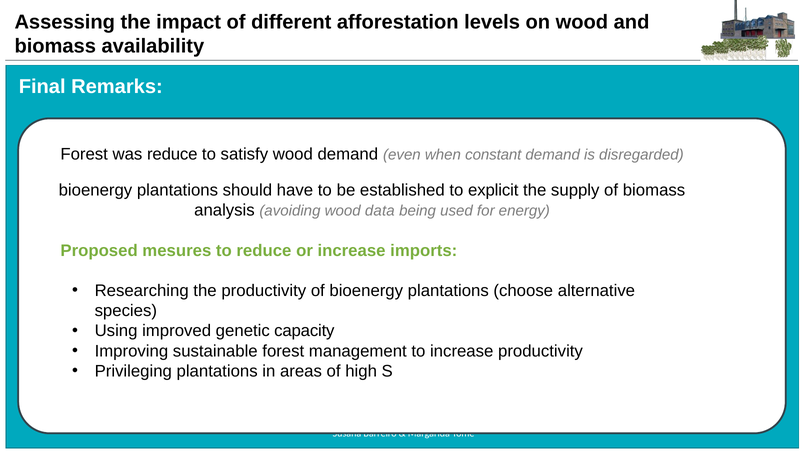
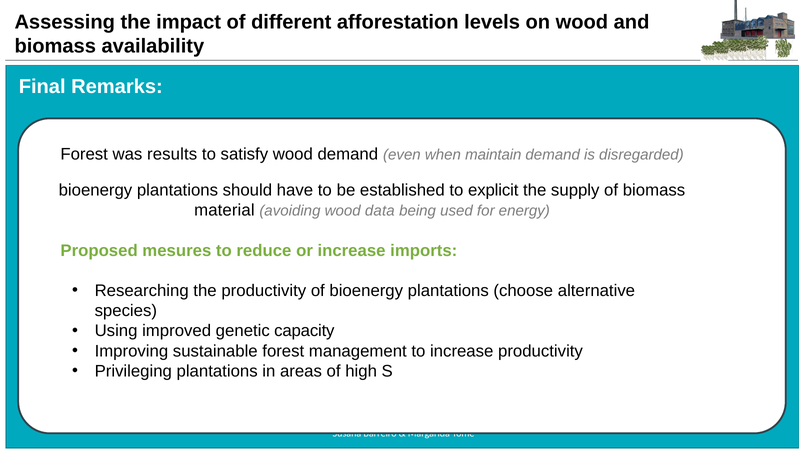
was reduce: reduce -> results
constant: constant -> maintain
analysis: analysis -> material
